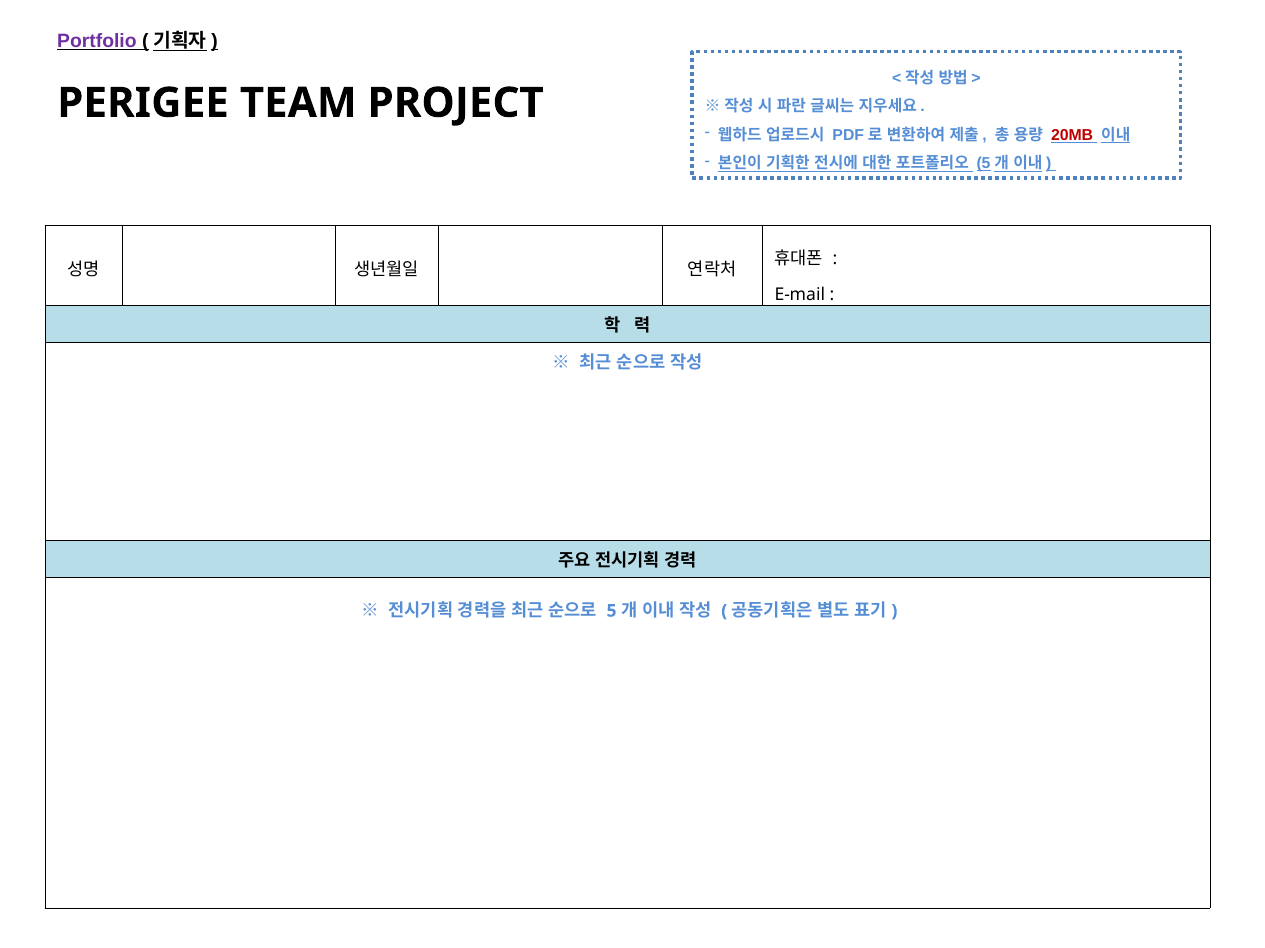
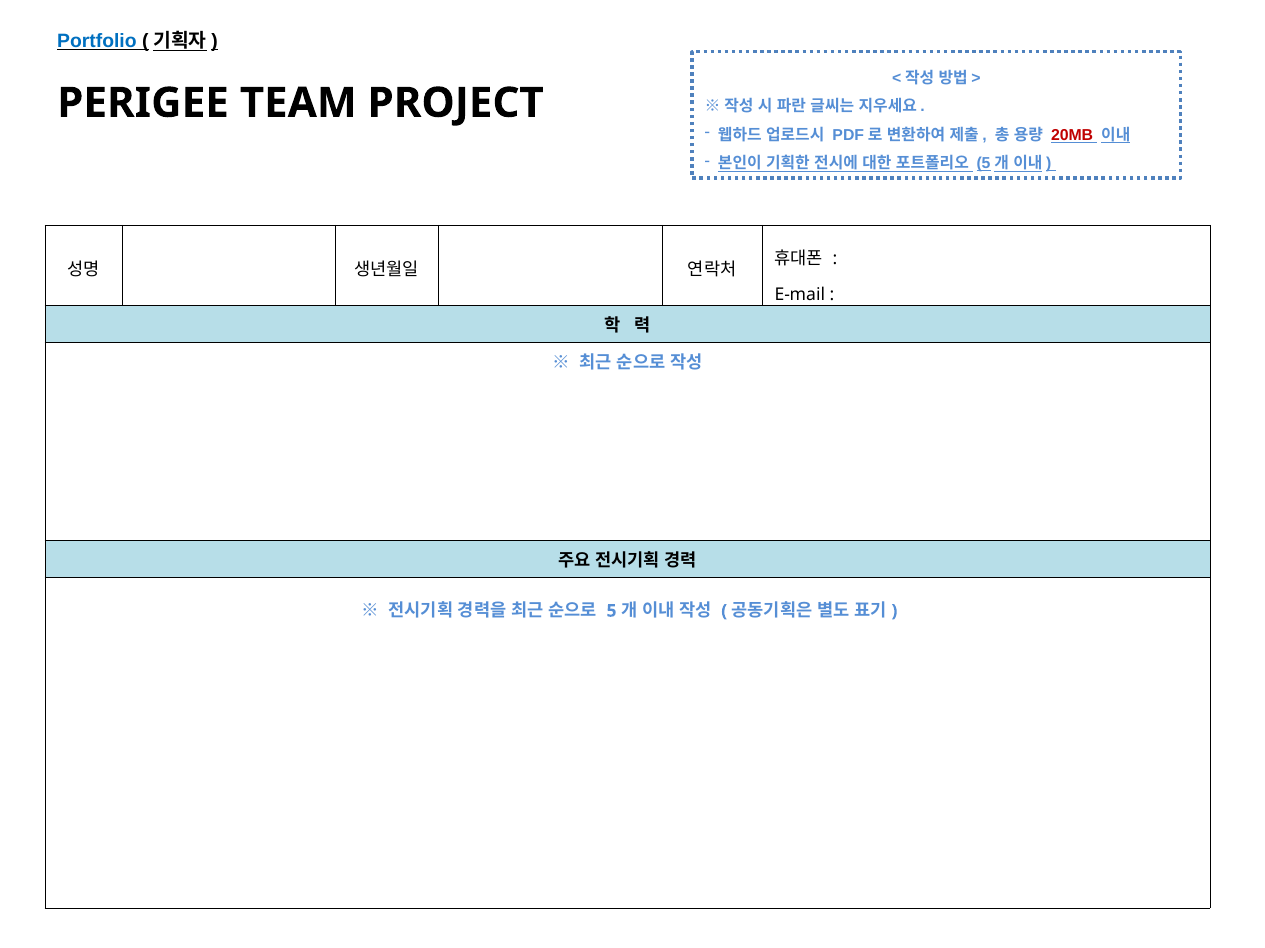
Portfolio colour: purple -> blue
